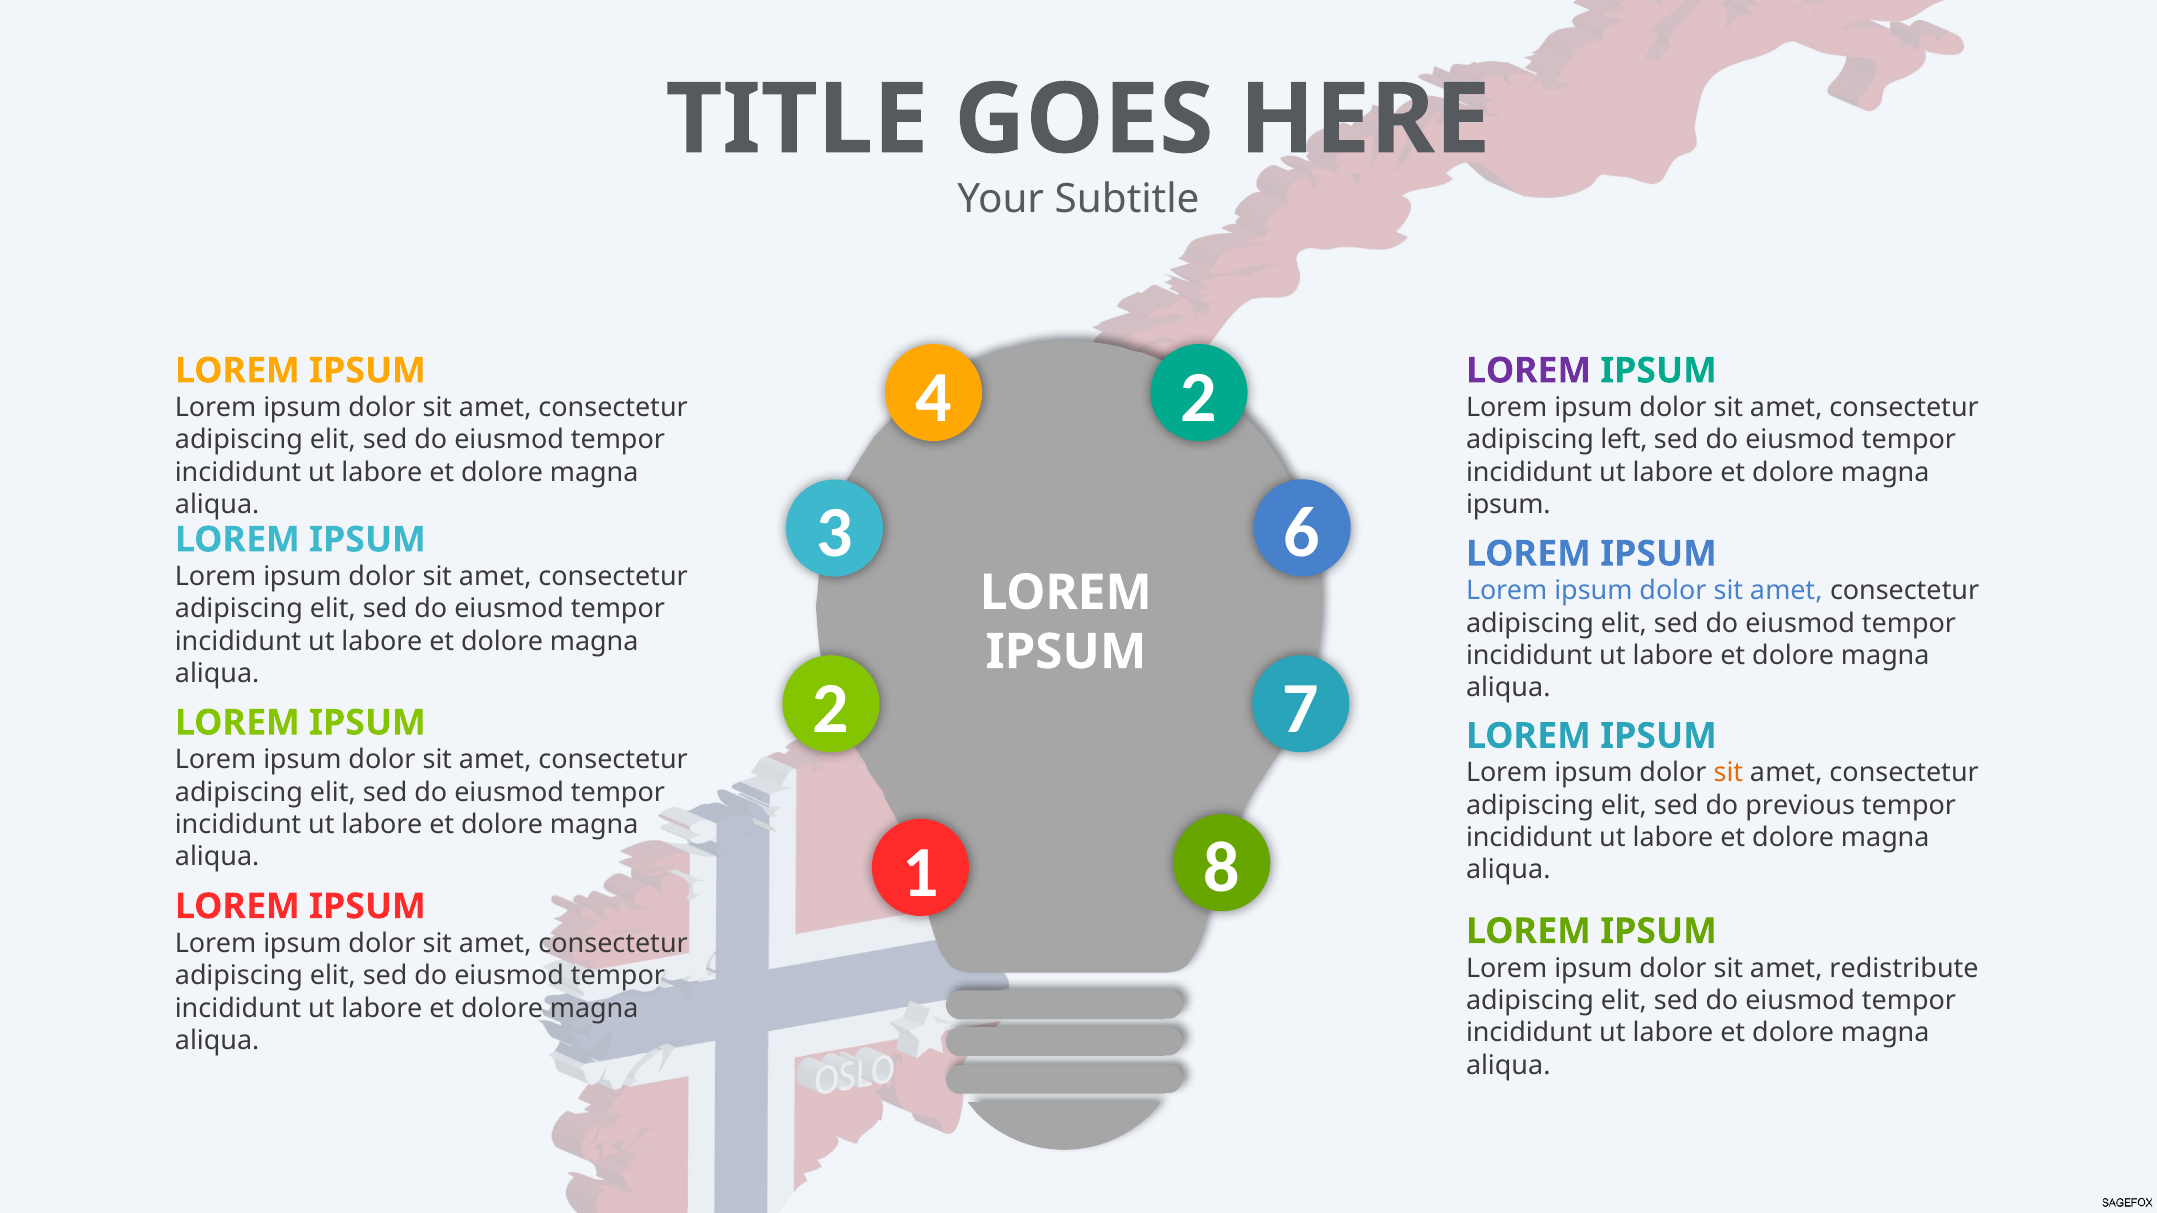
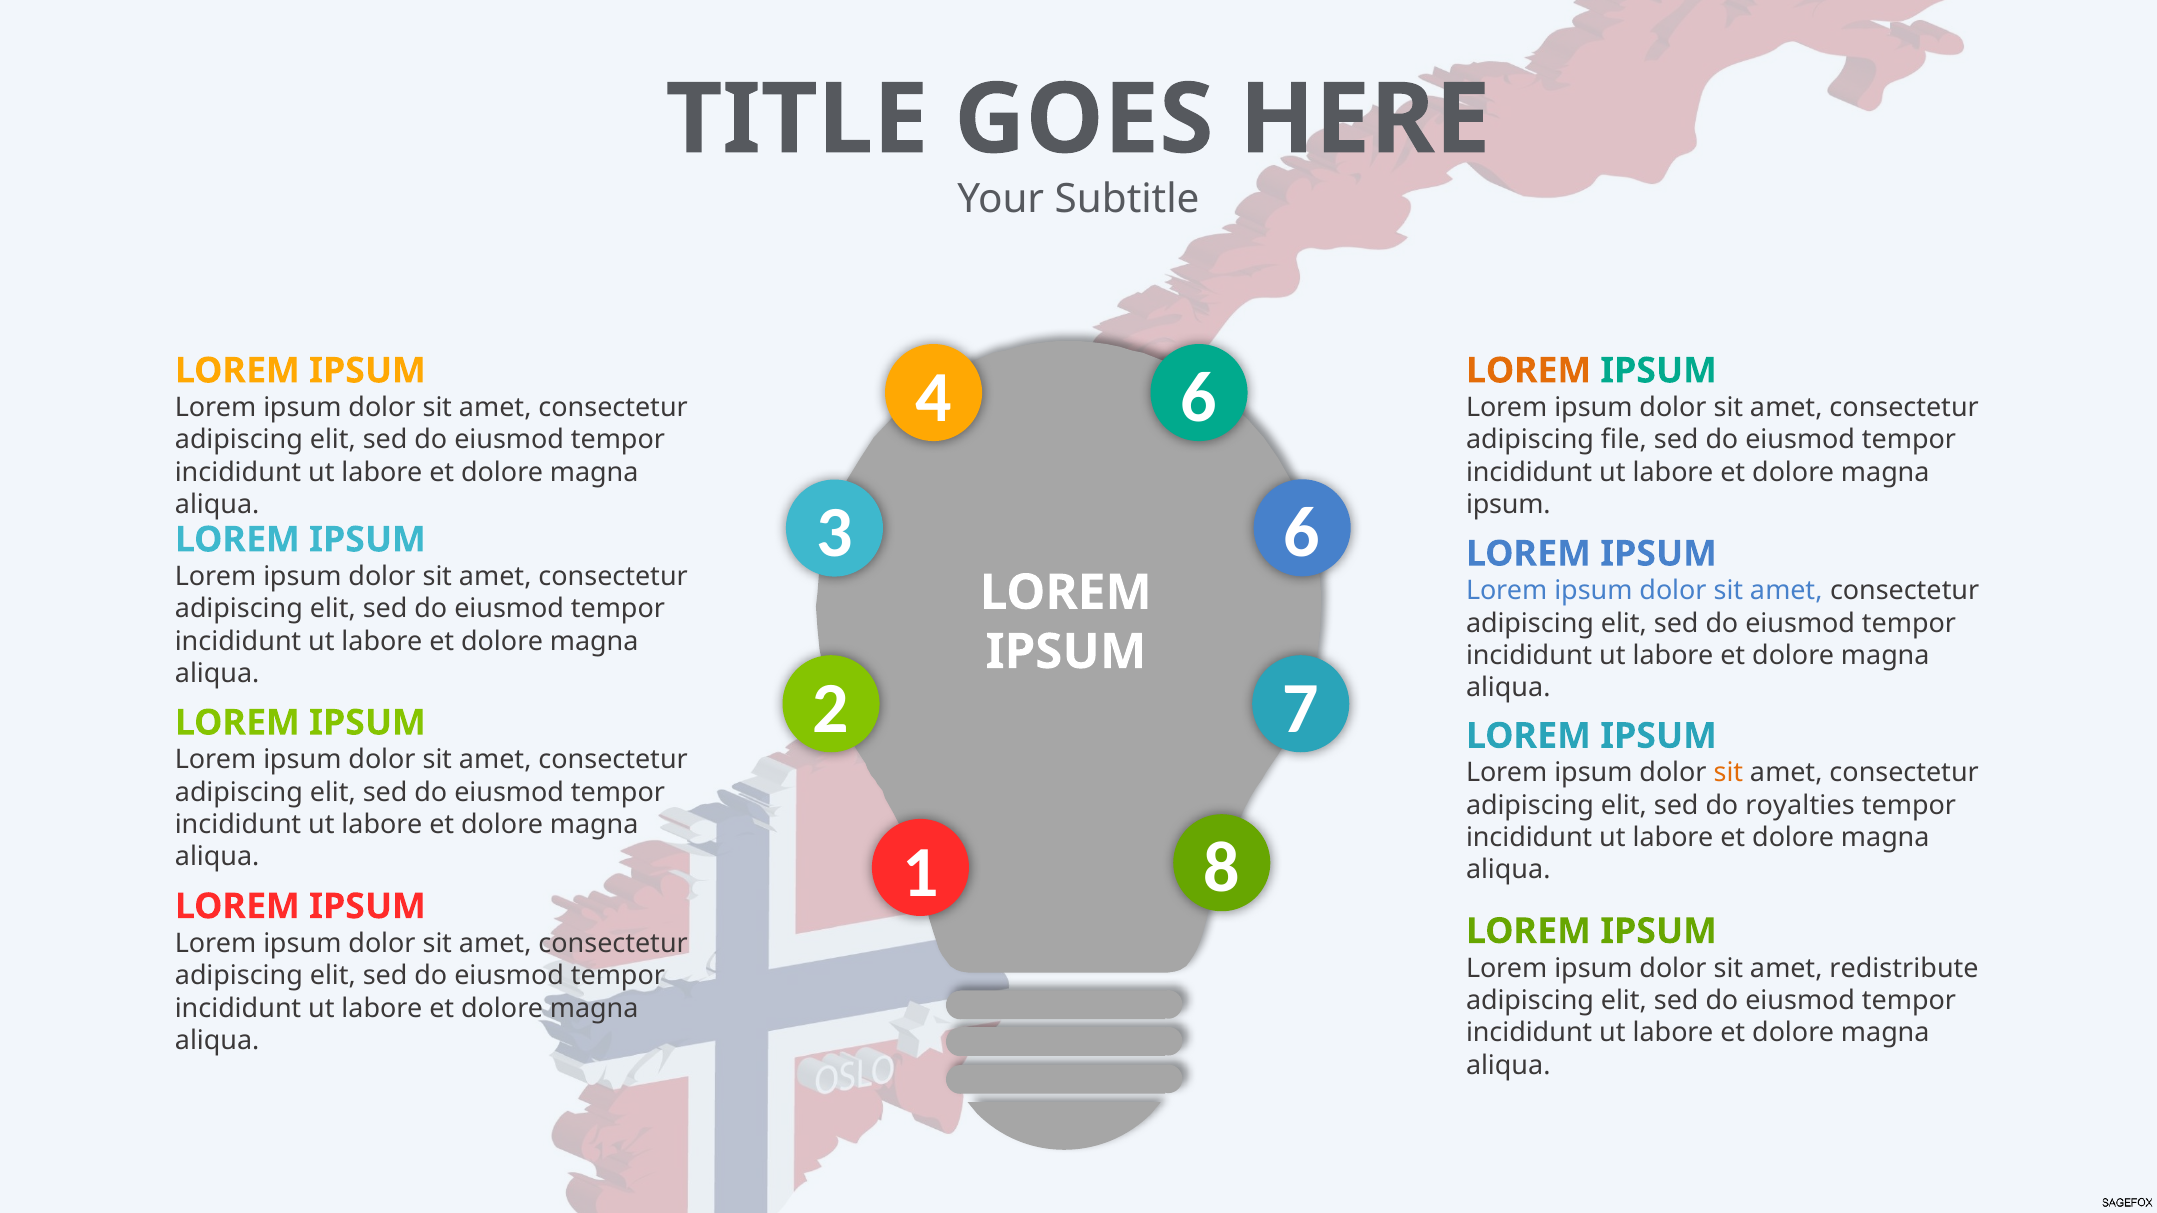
LOREM at (1529, 371) colour: purple -> orange
4 2: 2 -> 6
left: left -> file
previous: previous -> royalties
